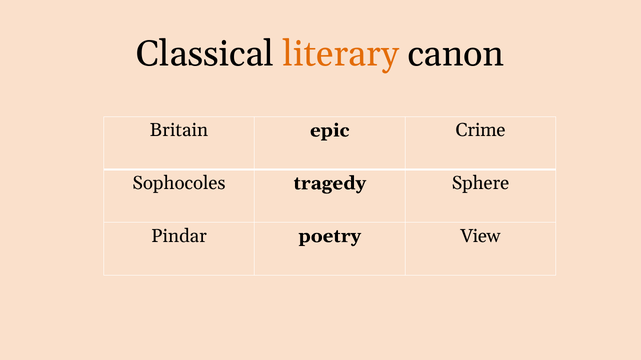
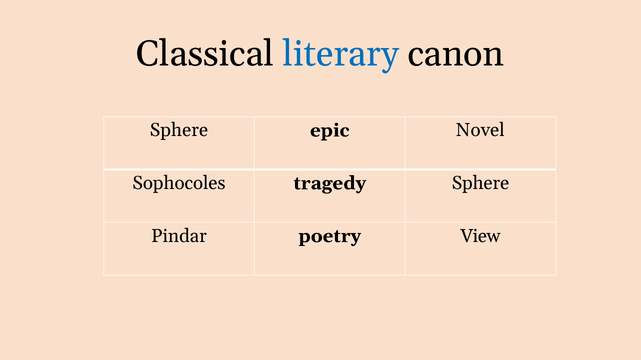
literary colour: orange -> blue
Britain at (179, 131): Britain -> Sphere
Crime: Crime -> Novel
